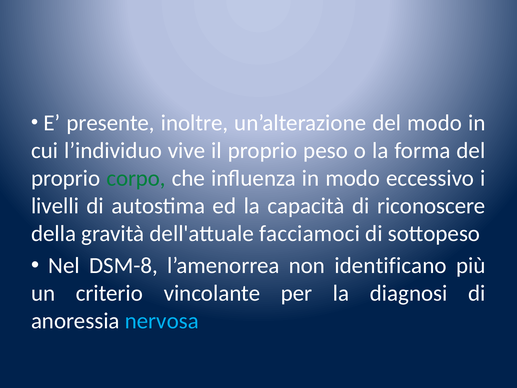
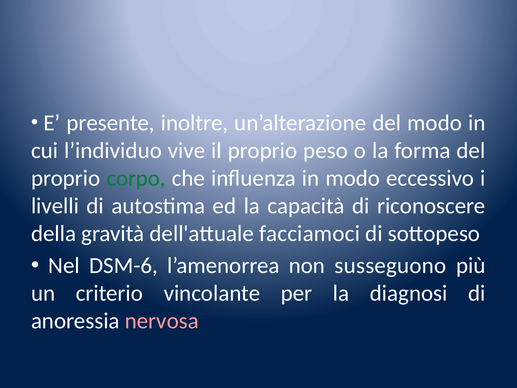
DSM-8: DSM-8 -> DSM-6
identificano: identificano -> susseguono
nervosa colour: light blue -> pink
